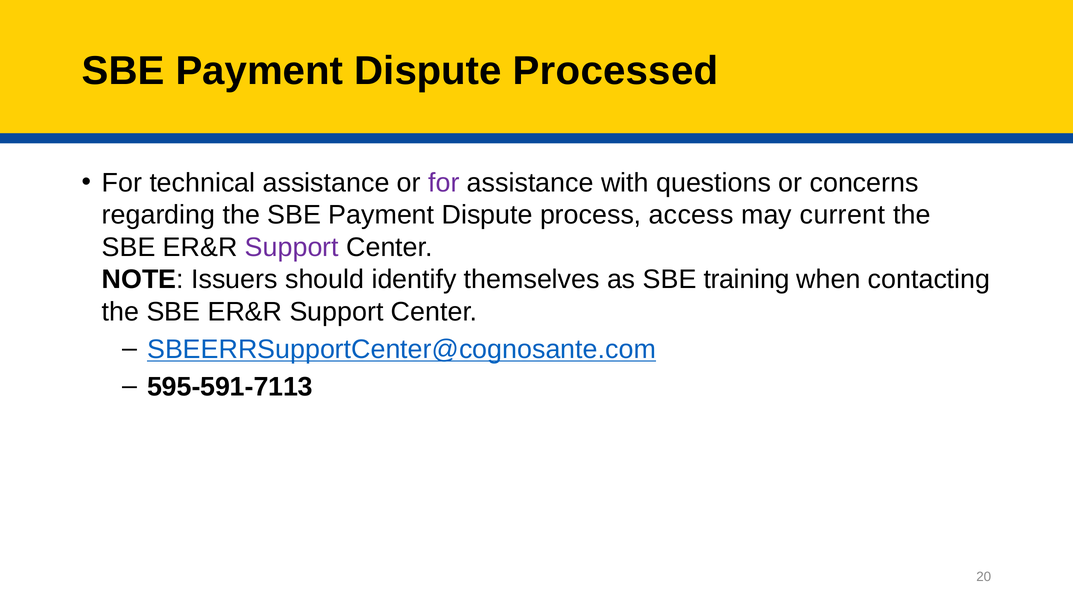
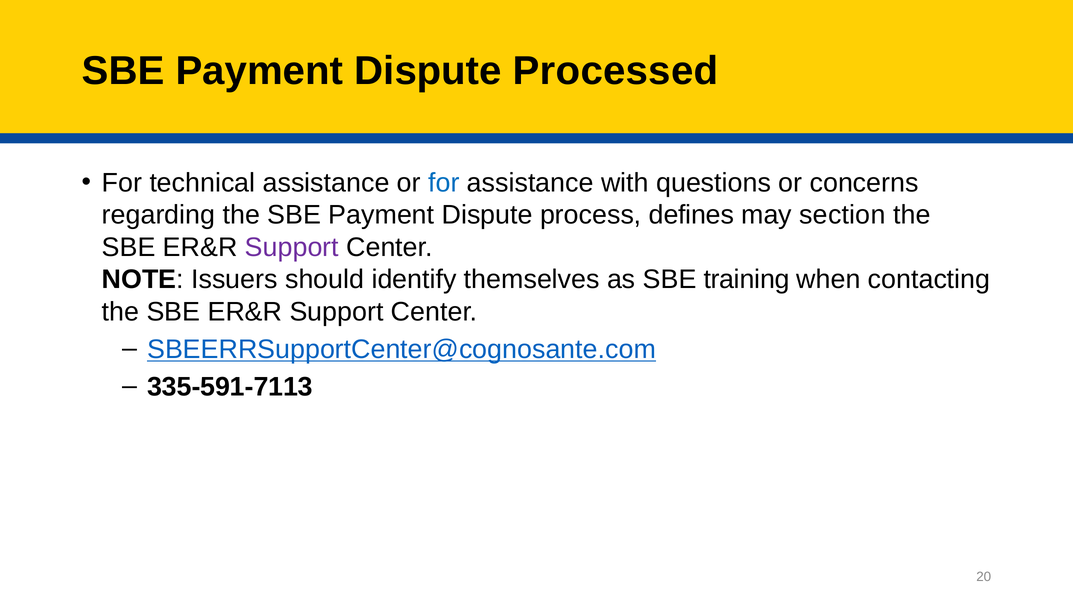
for at (444, 183) colour: purple -> blue
access: access -> defines
current: current -> section
595-591-7113: 595-591-7113 -> 335-591-7113
